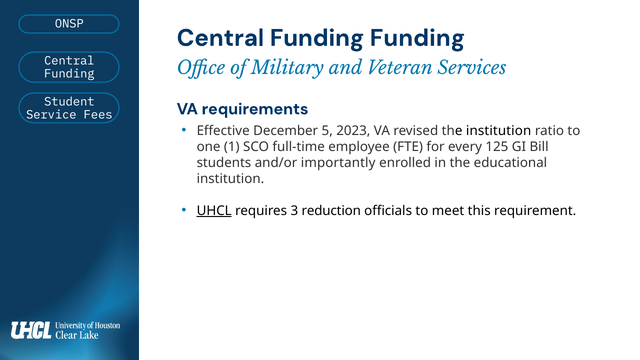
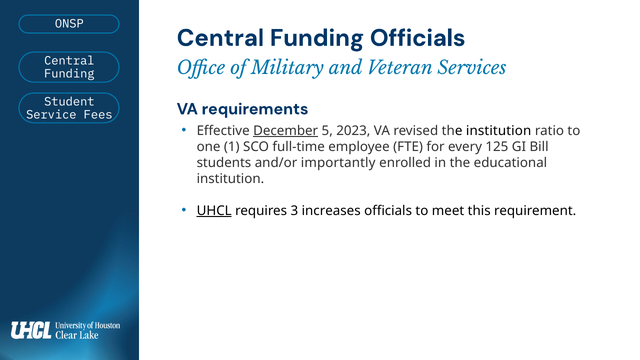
Funding Funding: Funding -> Officials
December underline: none -> present
reduction: reduction -> increases
